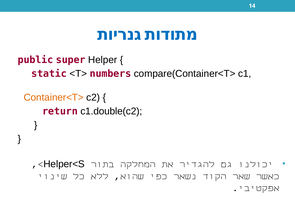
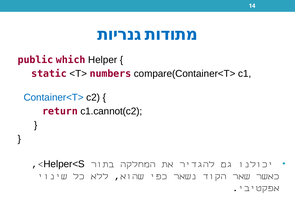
super: super -> which
Container<T> colour: orange -> blue
c1.double(c2: c1.double(c2 -> c1.cannot(c2
